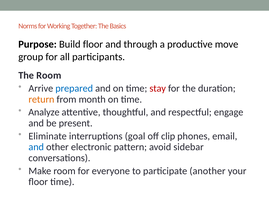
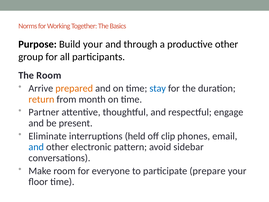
Build floor: floor -> your
productive move: move -> other
prepared colour: blue -> orange
stay colour: red -> blue
Analyze: Analyze -> Partner
goal: goal -> held
another: another -> prepare
